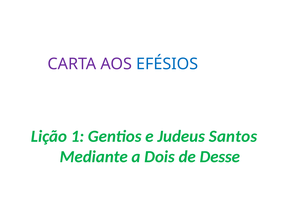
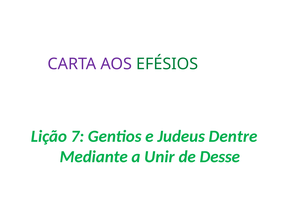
EFÉSIOS colour: blue -> green
1: 1 -> 7
Santos: Santos -> Dentre
Dois: Dois -> Unir
